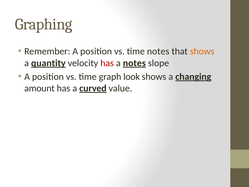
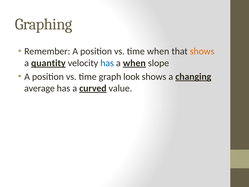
time notes: notes -> when
has at (107, 63) colour: red -> blue
a notes: notes -> when
amount: amount -> average
